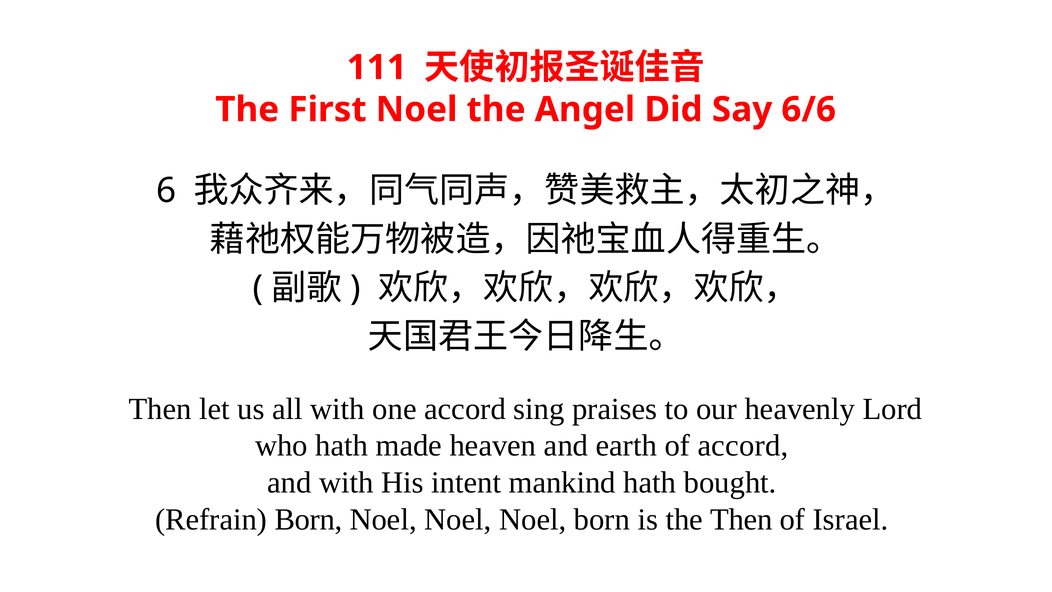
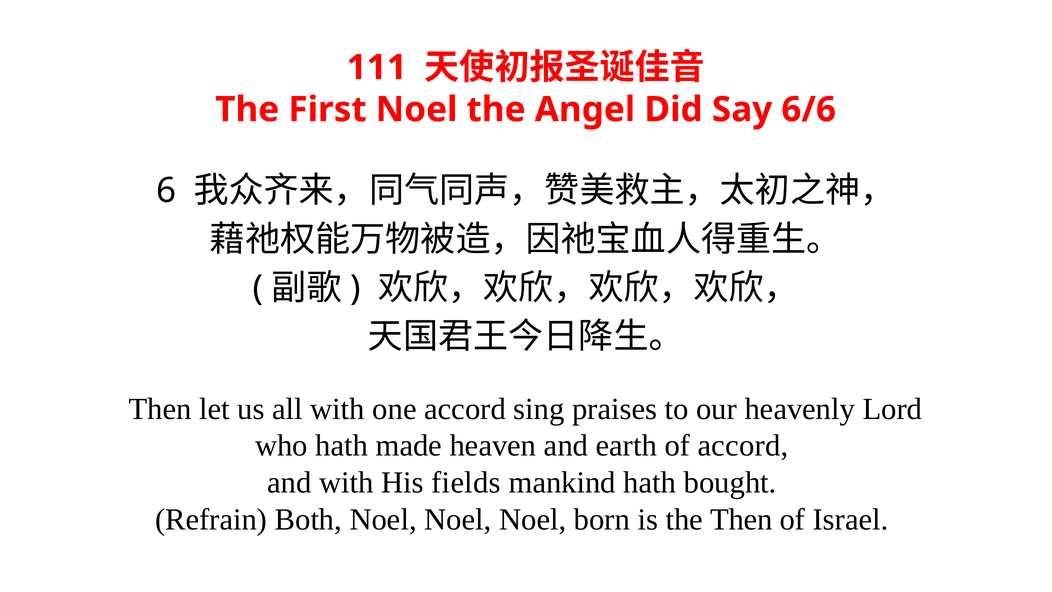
intent: intent -> fields
Refrain Born: Born -> Both
